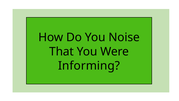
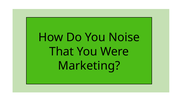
Informing: Informing -> Marketing
